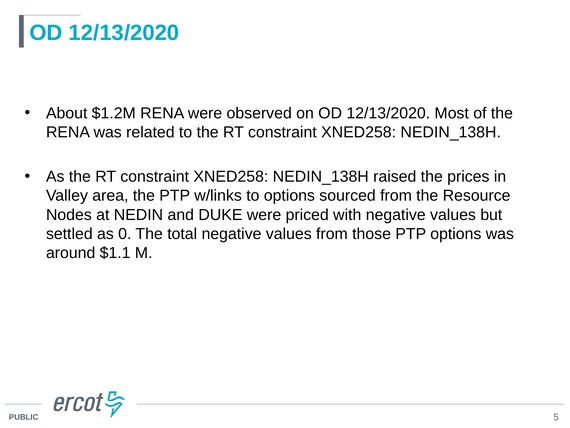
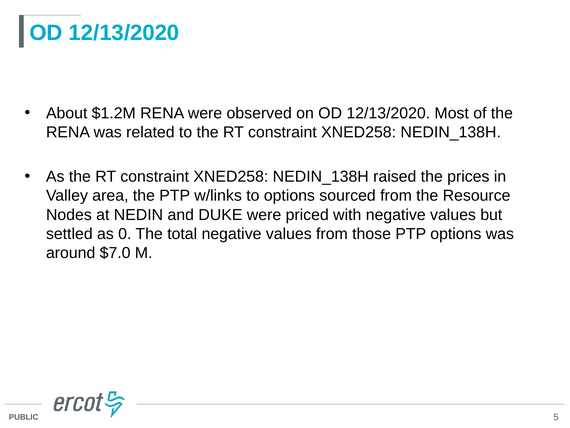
$1.1: $1.1 -> $7.0
